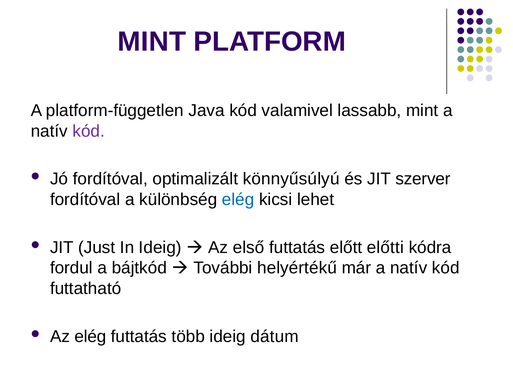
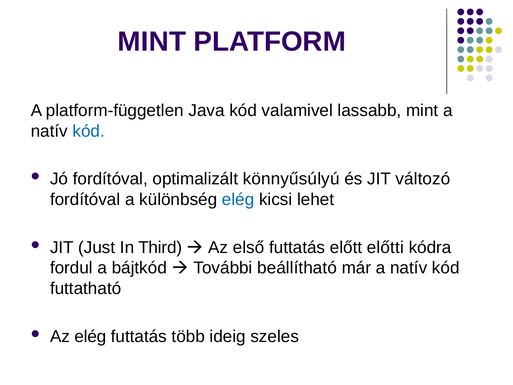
kód at (89, 131) colour: purple -> blue
szerver: szerver -> változó
In Ideig: Ideig -> Third
helyértékű: helyértékű -> beállítható
dátum: dátum -> szeles
